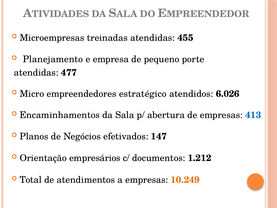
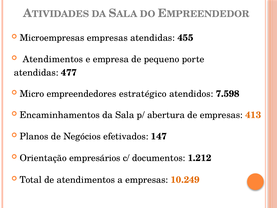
Microempresas treinadas: treinadas -> empresas
Planejamento at (53, 59): Planejamento -> Atendimentos
6.026: 6.026 -> 7.598
413 colour: blue -> orange
